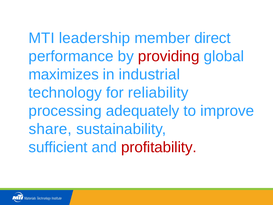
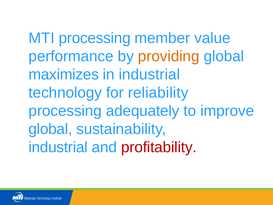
MTI leadership: leadership -> processing
direct: direct -> value
providing colour: red -> orange
share at (50, 129): share -> global
sufficient at (58, 147): sufficient -> industrial
